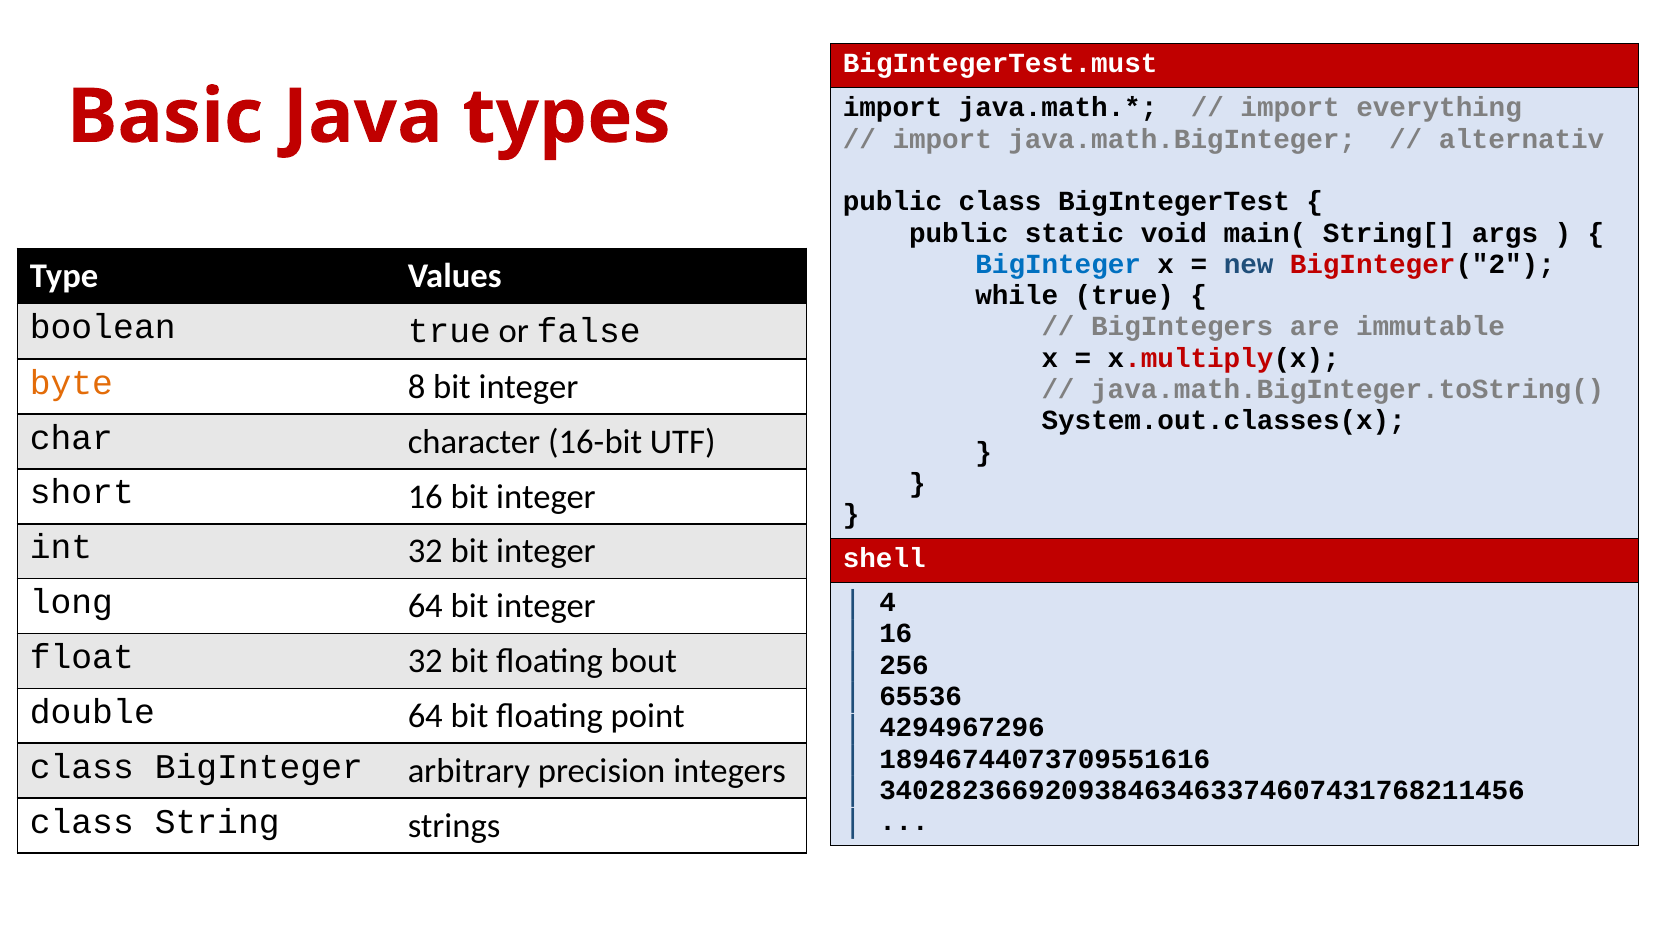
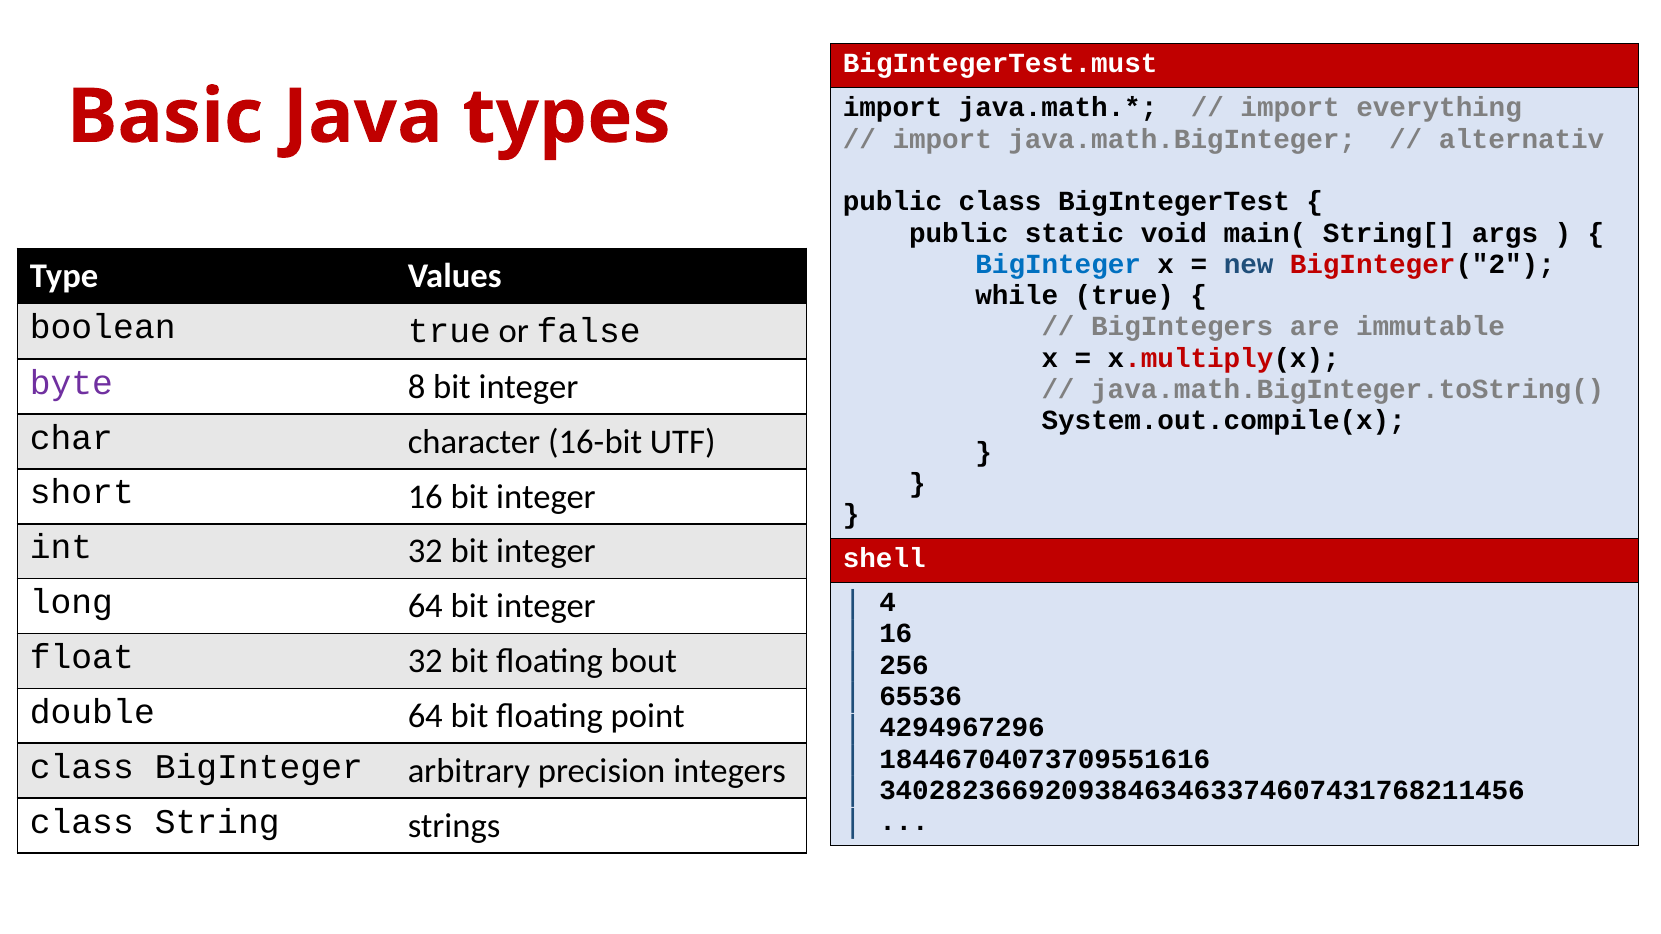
byte colour: orange -> purple
System.out.classes(x: System.out.classes(x -> System.out.compile(x
18946744073709551616: 18946744073709551616 -> 18446704073709551616
